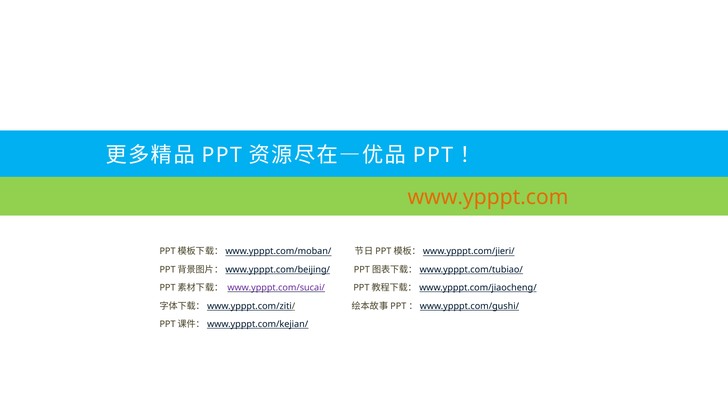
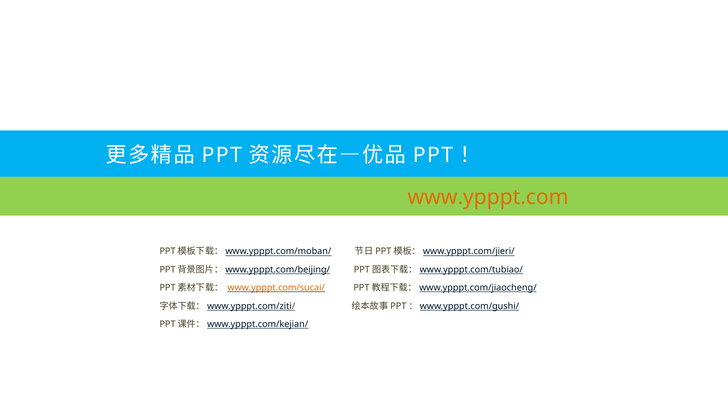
www.ypppt.com/sucai/ colour: purple -> orange
